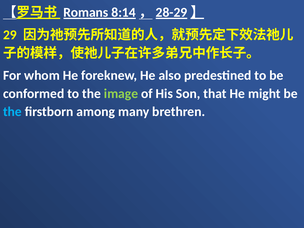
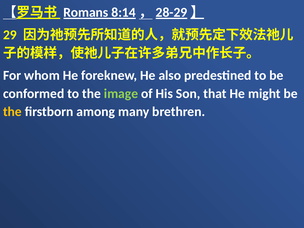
the at (12, 112) colour: light blue -> yellow
